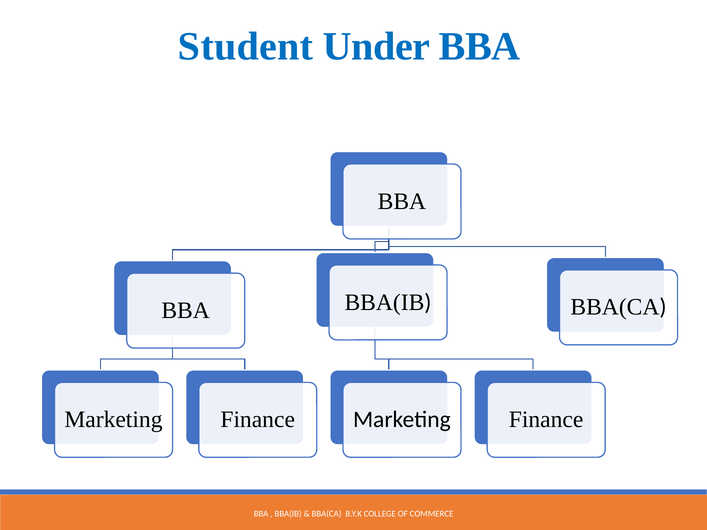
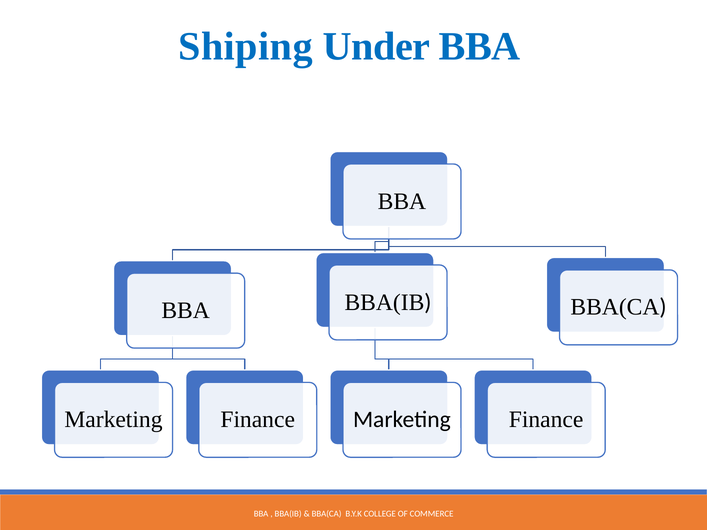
Student: Student -> Shiping
